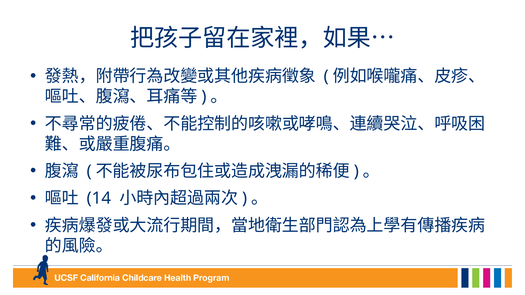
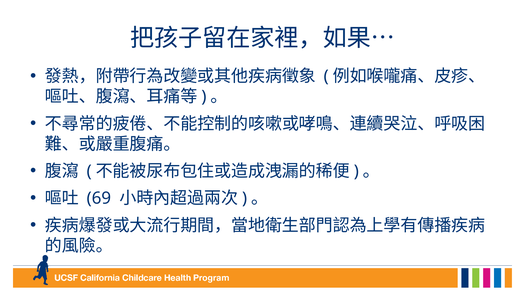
14: 14 -> 69
